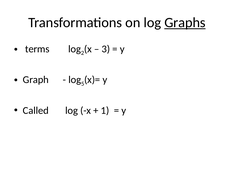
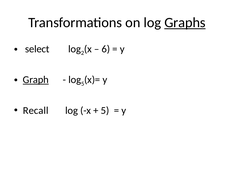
terms: terms -> select
3: 3 -> 6
Graph underline: none -> present
Called: Called -> Recall
1 at (105, 111): 1 -> 5
